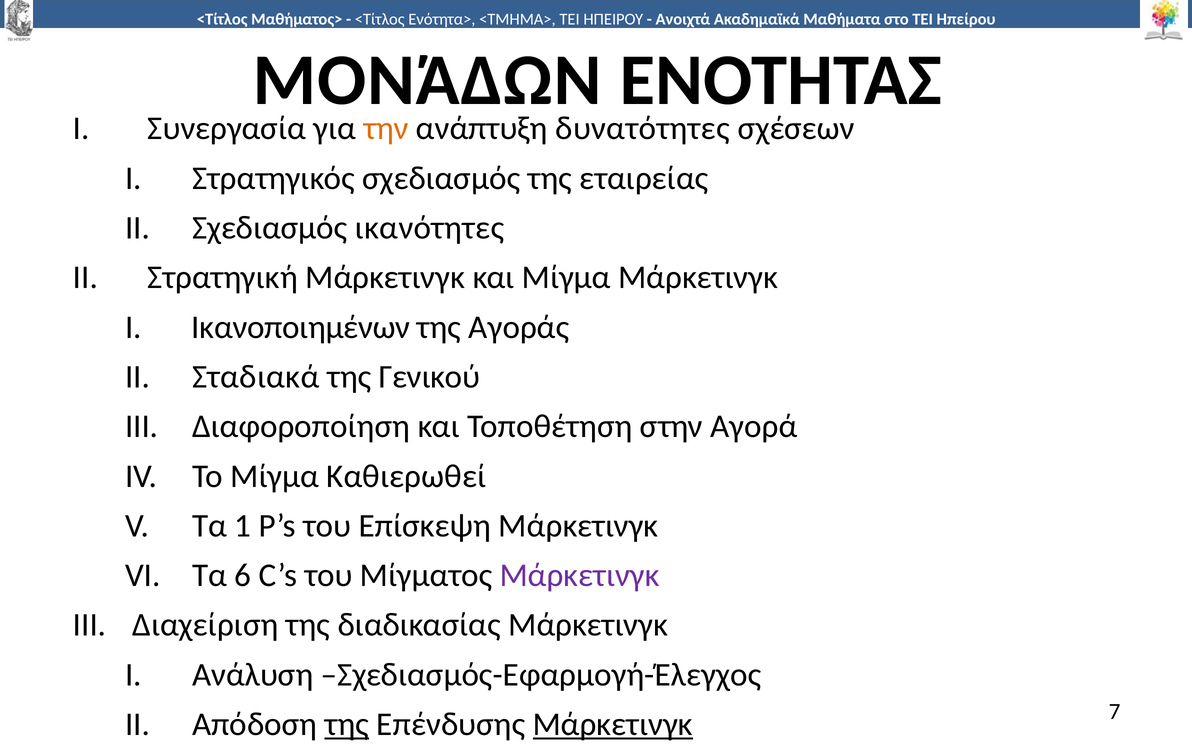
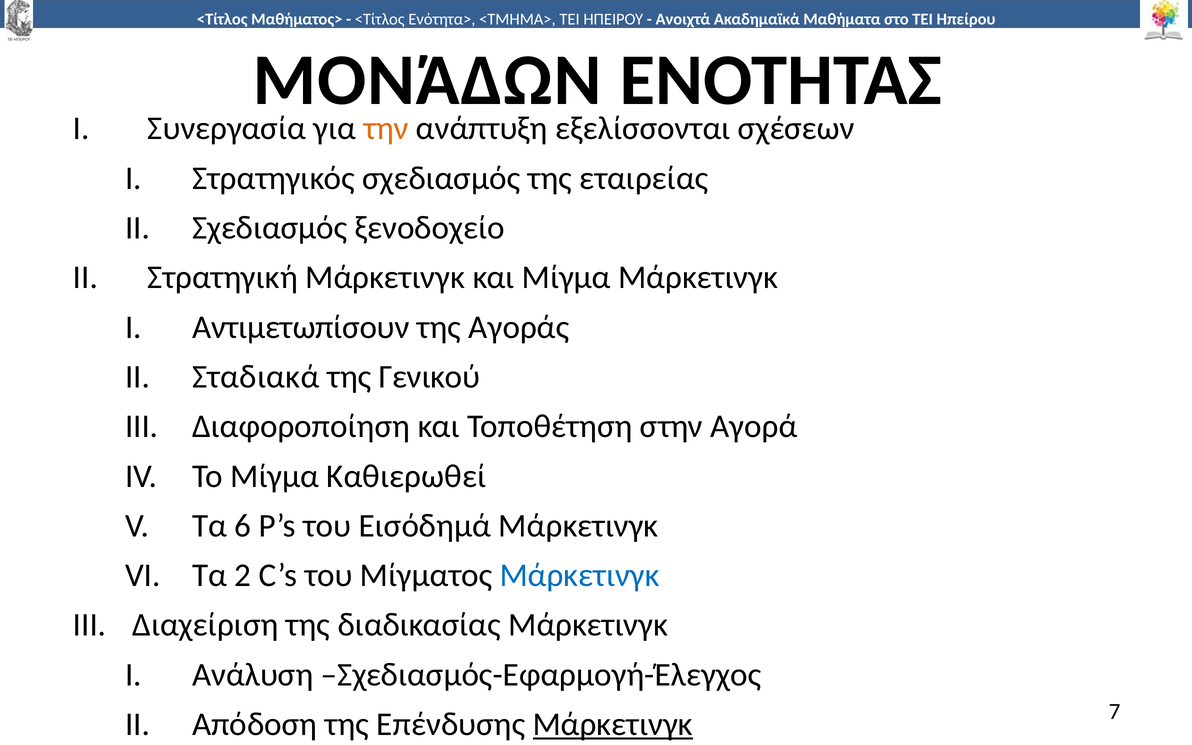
δυνατότητες: δυνατότητες -> εξελίσσονται
ικανότητες: ικανότητες -> ξενοδοχείο
Ικανοποιημένων: Ικανοποιημένων -> Αντιμετωπίσουν
1: 1 -> 6
Επίσκεψη: Επίσκεψη -> Εισόδημά
6: 6 -> 2
Μάρκετινγκ at (580, 575) colour: purple -> blue
της at (347, 724) underline: present -> none
